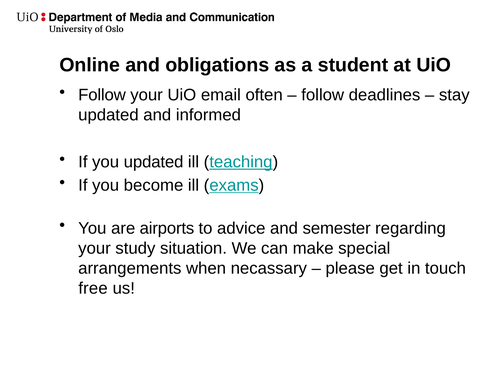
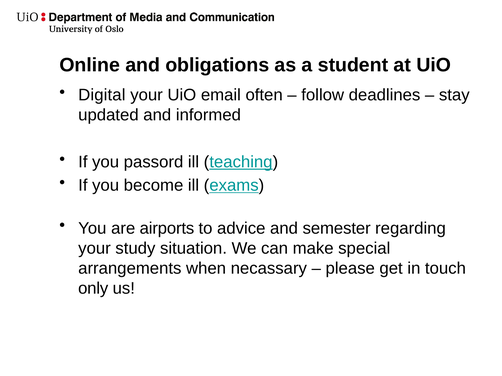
Follow at (102, 95): Follow -> Digital
you updated: updated -> passord
free: free -> only
